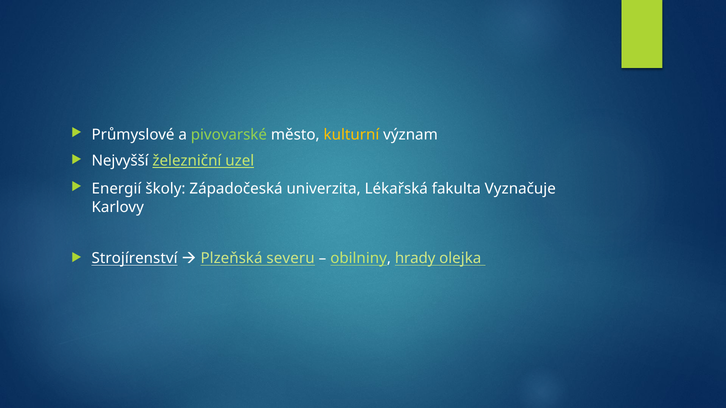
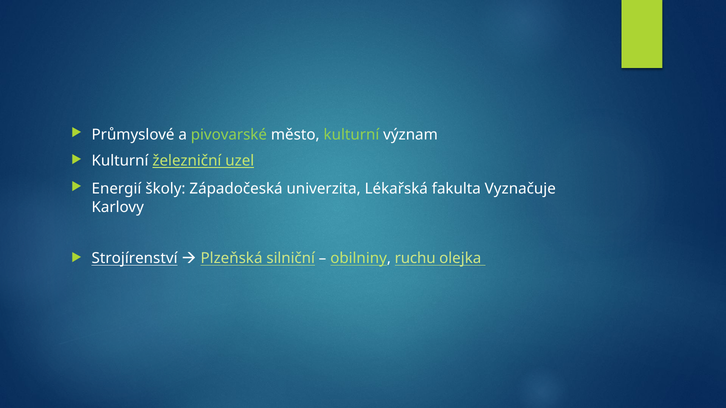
kulturní at (351, 135) colour: yellow -> light green
Nejvyšší at (120, 161): Nejvyšší -> Kulturní
severu: severu -> silniční
hrady: hrady -> ruchu
